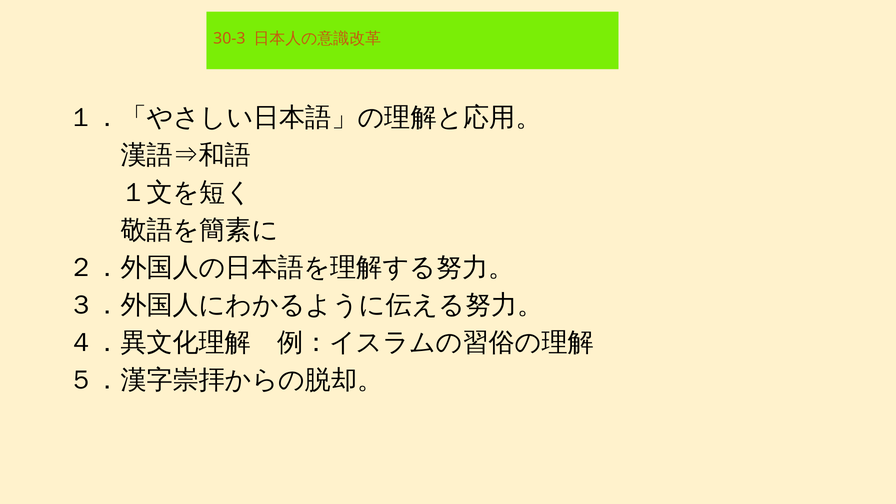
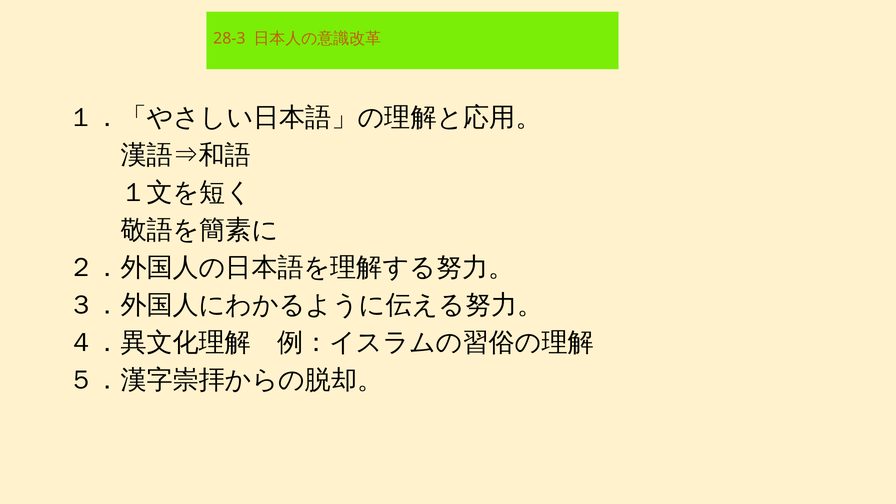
30-3: 30-3 -> 28-3
